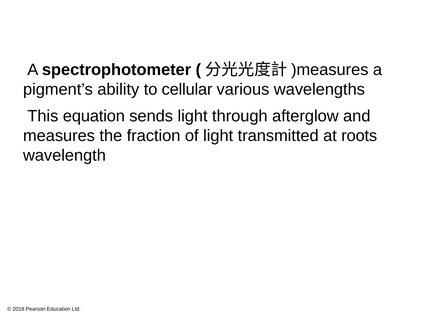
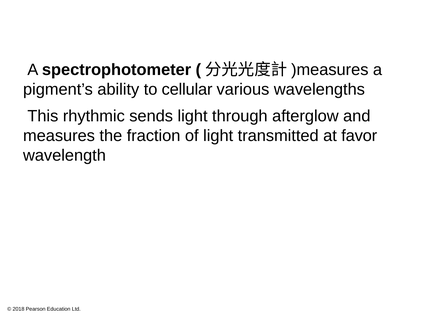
equation: equation -> rhythmic
roots: roots -> favor
